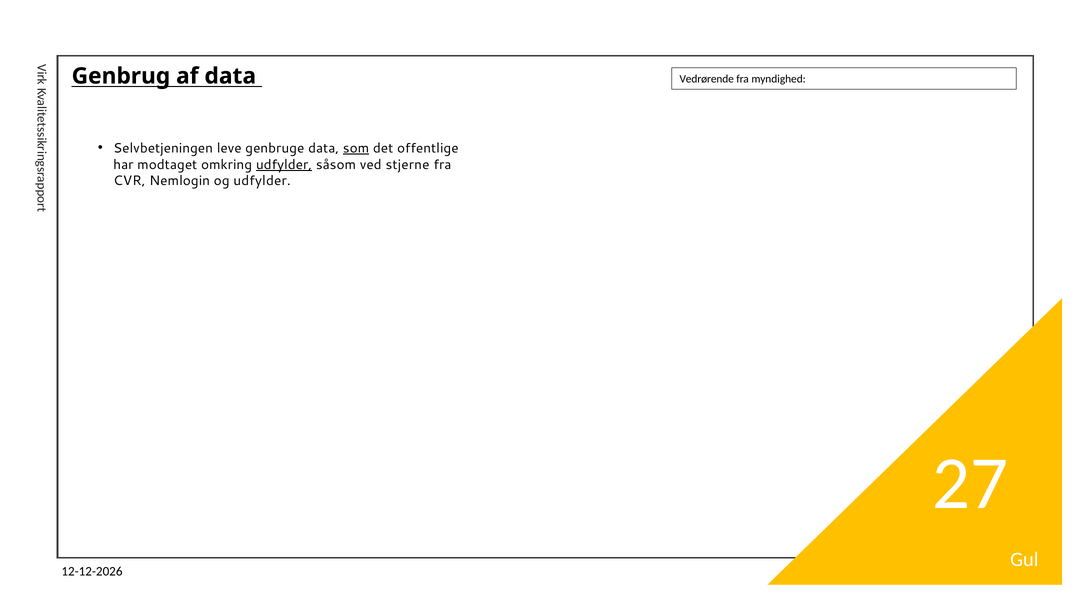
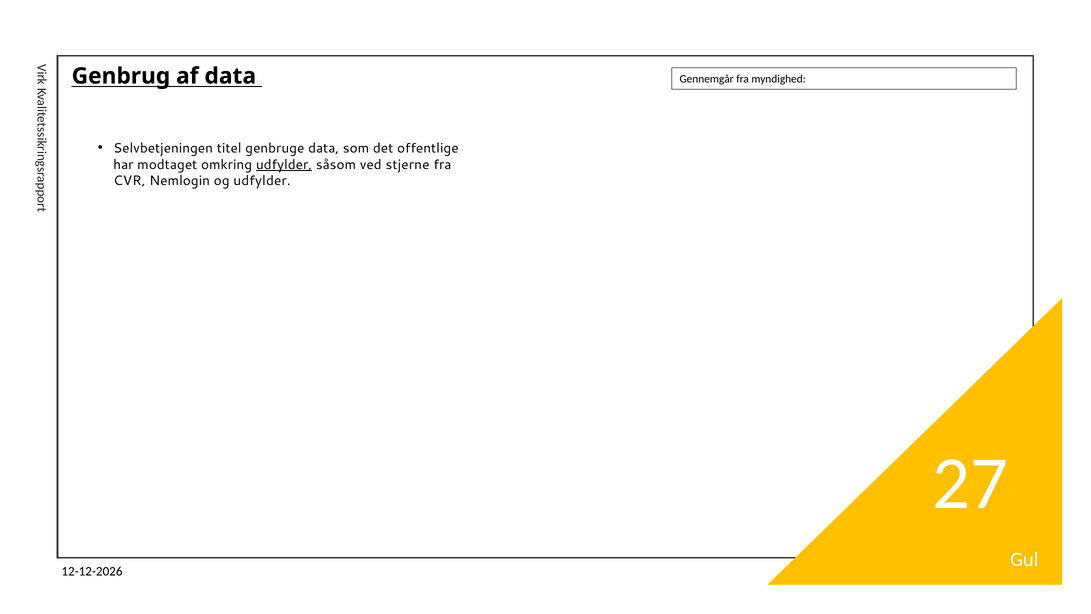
Vedrørende: Vedrørende -> Gennemgår
leve: leve -> titel
som underline: present -> none
